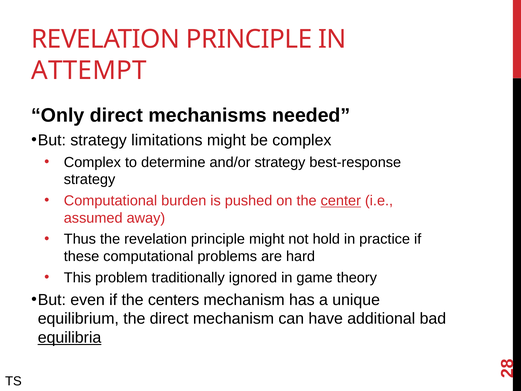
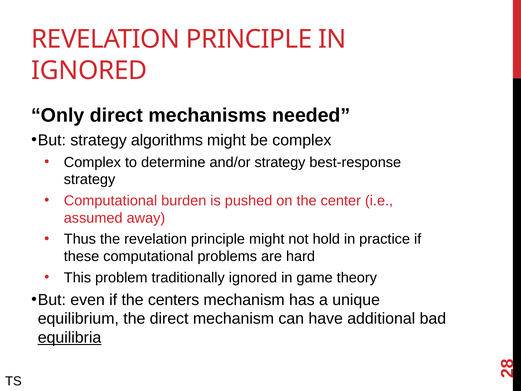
ATTEMPT at (89, 70): ATTEMPT -> IGNORED
limitations: limitations -> algorithms
center underline: present -> none
